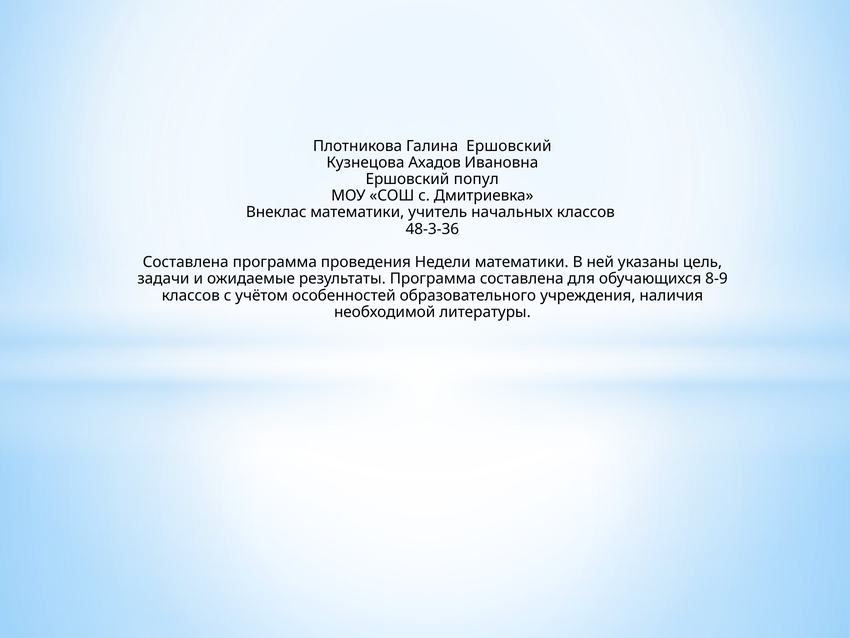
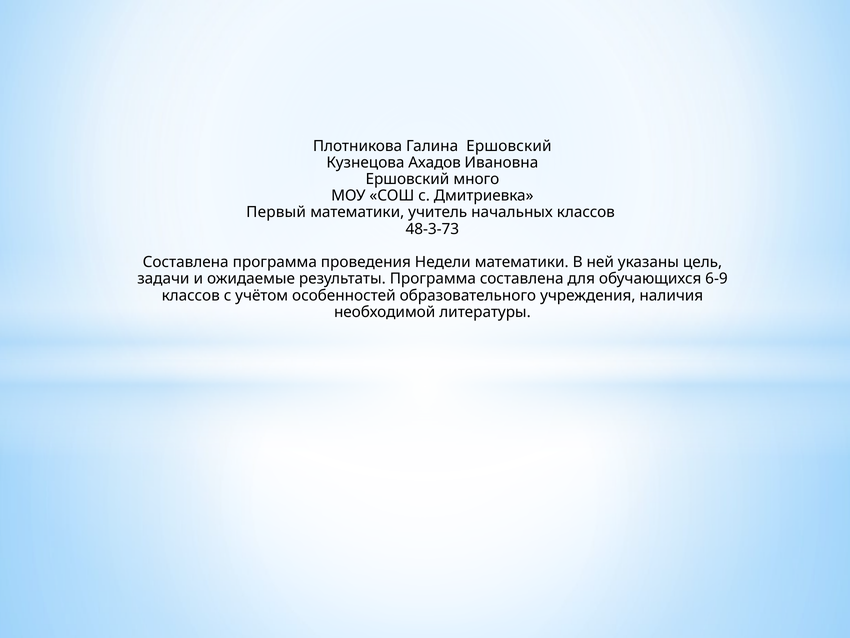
попул: попул -> много
Внеклас: Внеклас -> Первый
48-3-36: 48-3-36 -> 48-3-73
8-9: 8-9 -> 6-9
